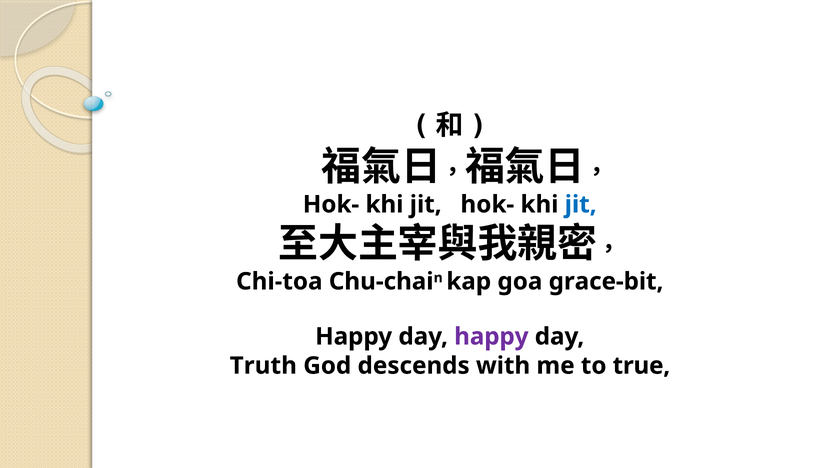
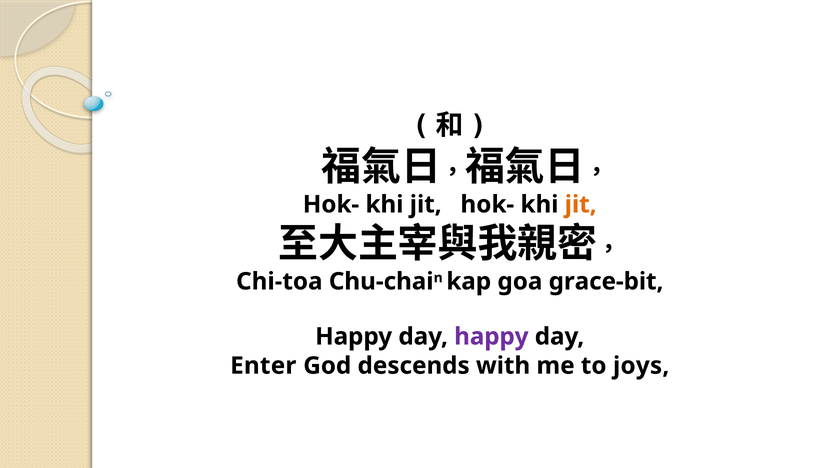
jit at (581, 204) colour: blue -> orange
Truth: Truth -> Enter
true: true -> joys
